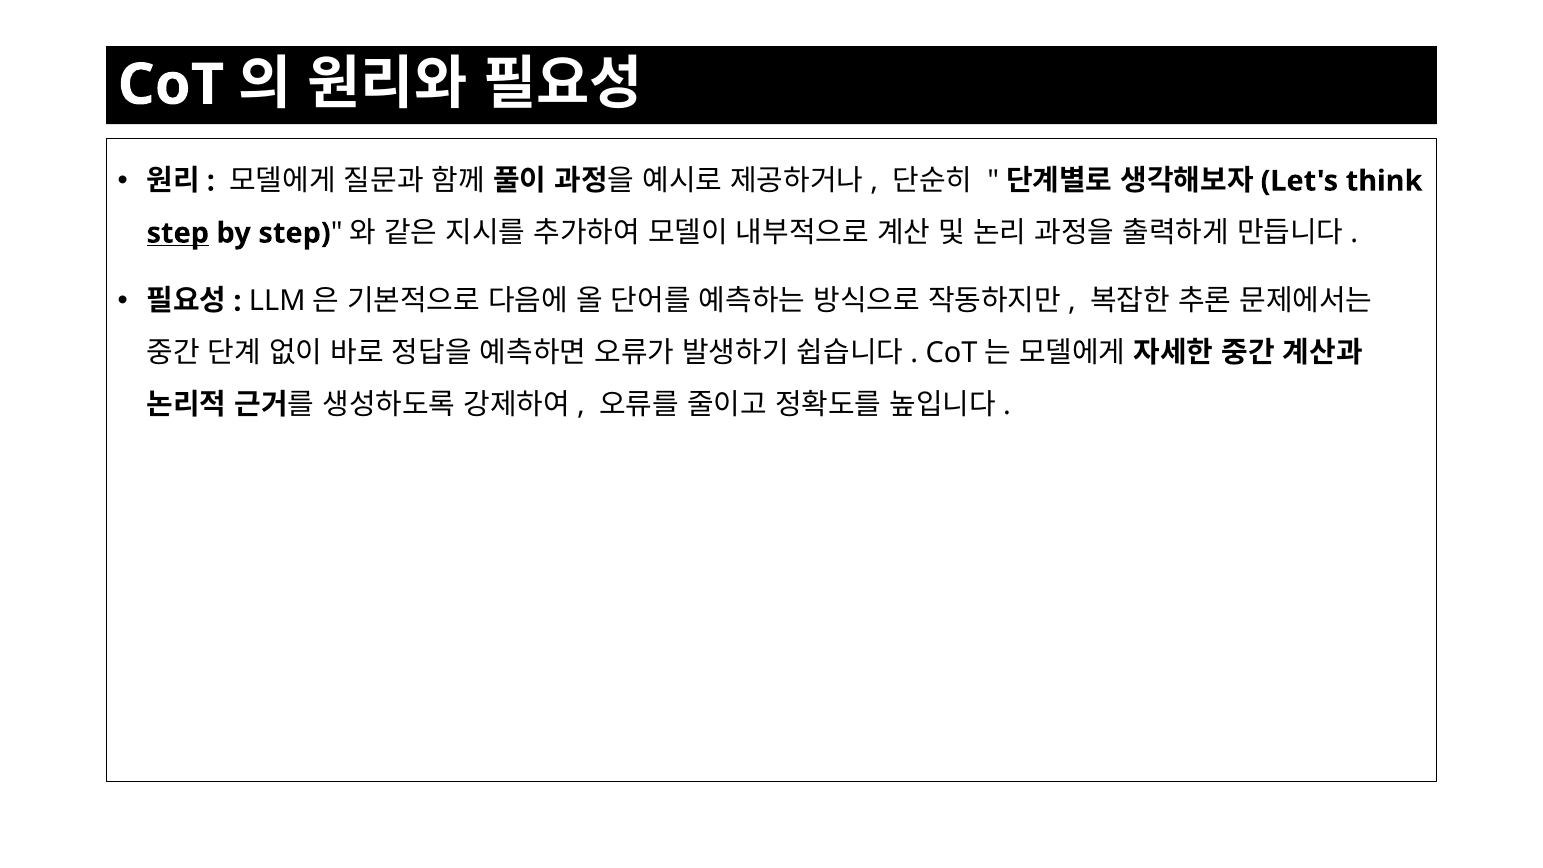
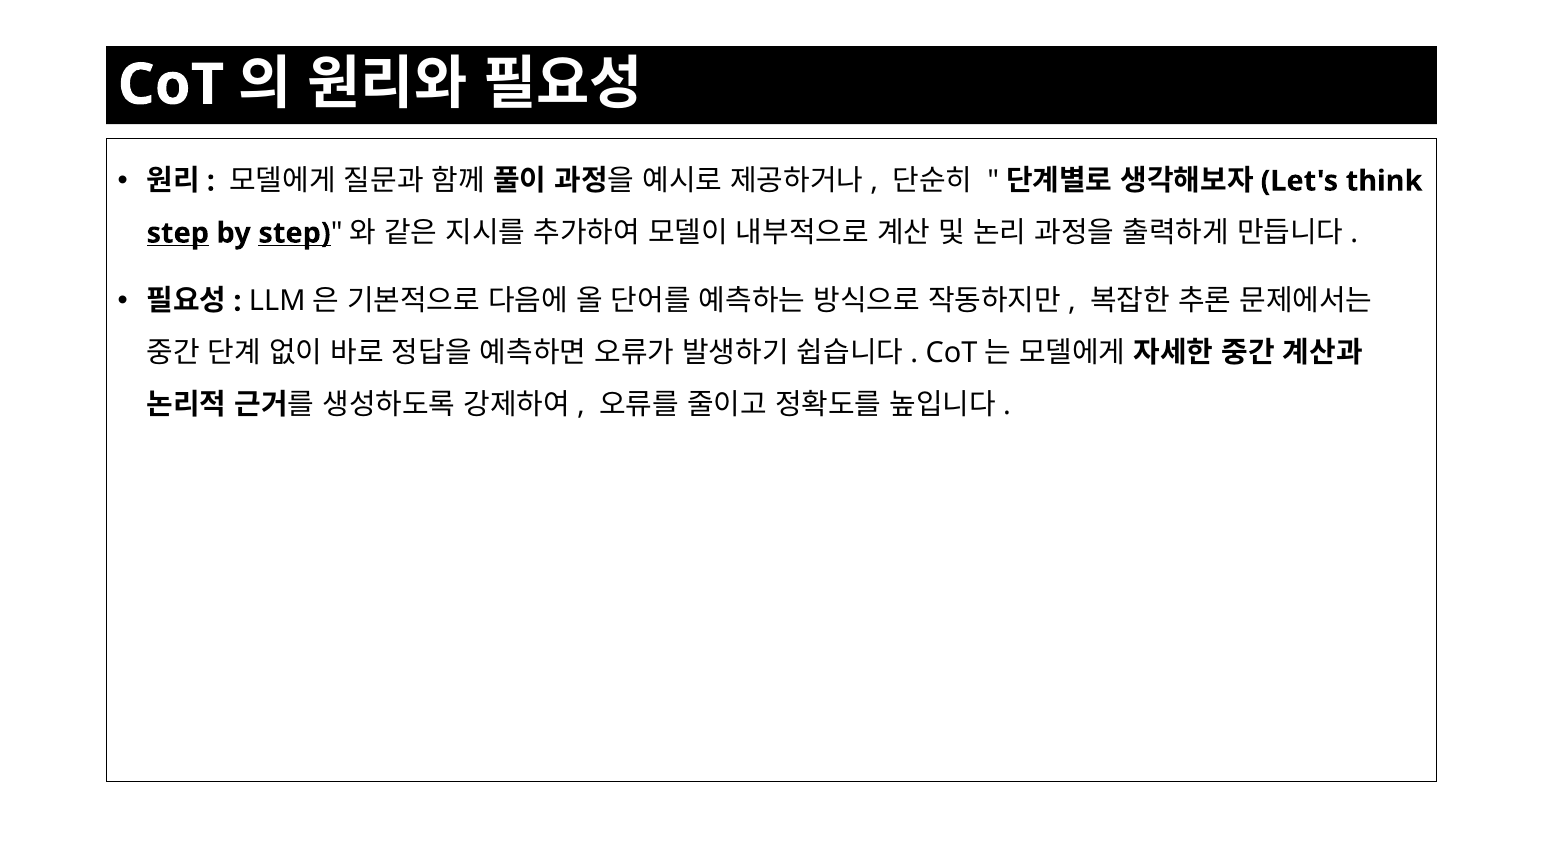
step at (295, 233) underline: none -> present
